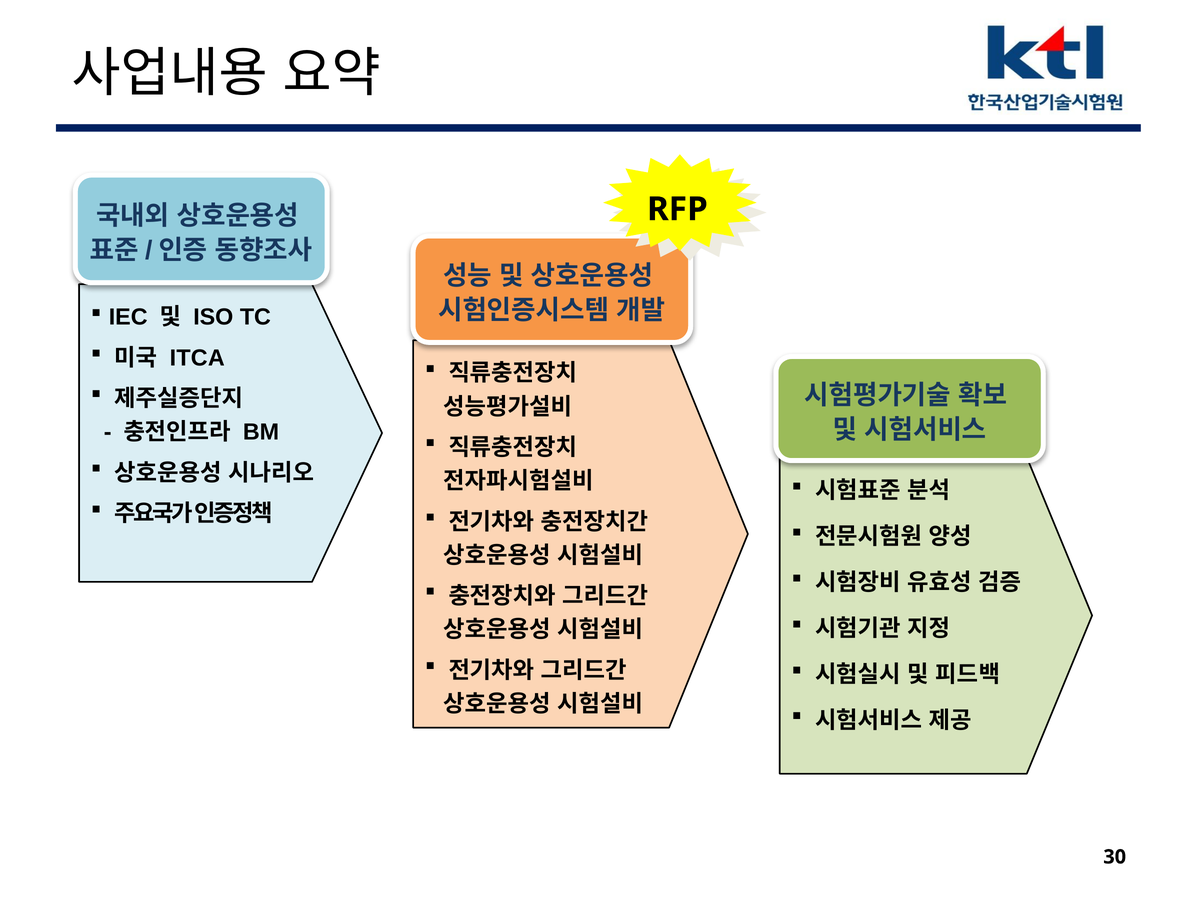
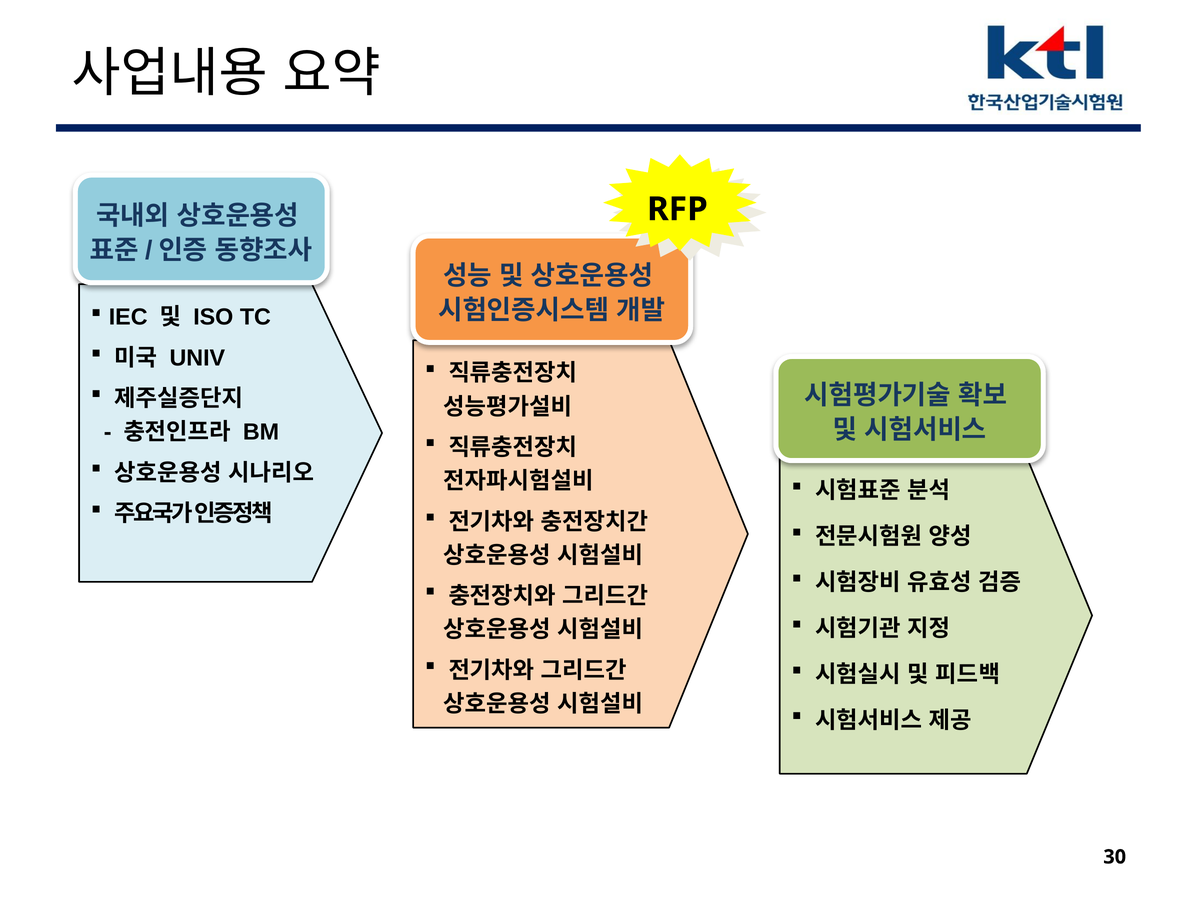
ITCA: ITCA -> UNIV
